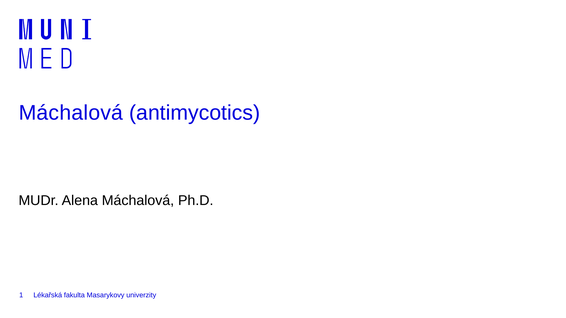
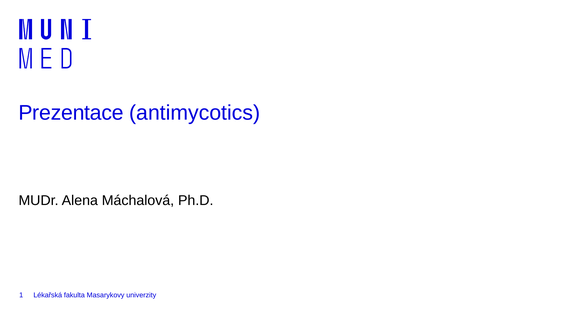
Máchalová at (71, 113): Máchalová -> Prezentace
